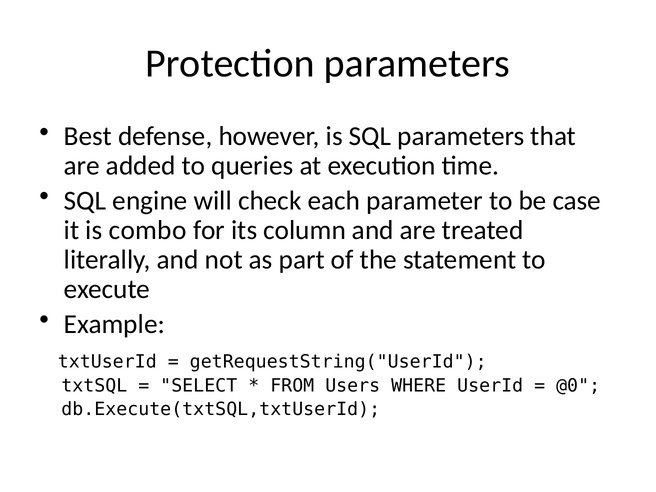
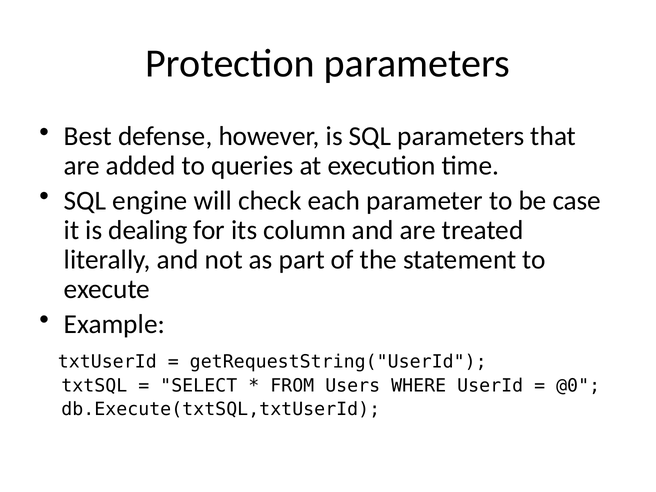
combo: combo -> dealing
